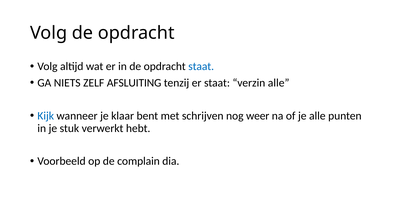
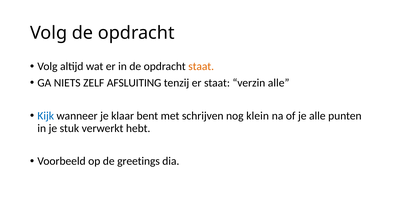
staat at (201, 67) colour: blue -> orange
weer: weer -> klein
complain: complain -> greetings
